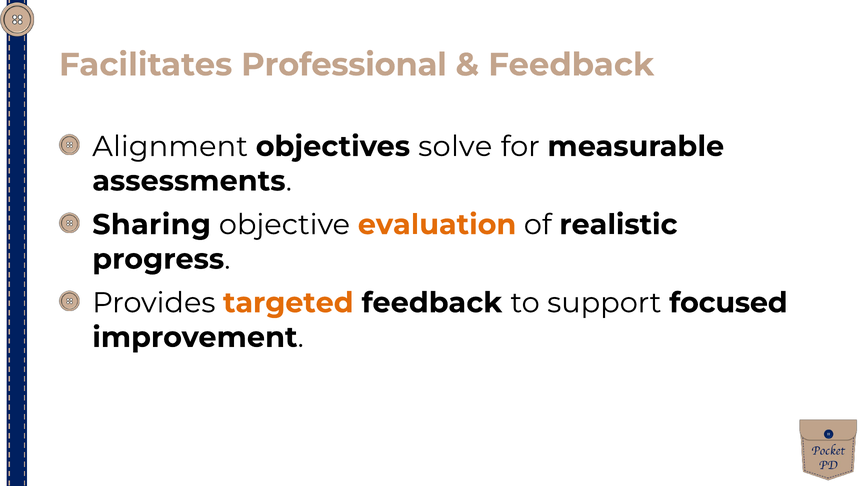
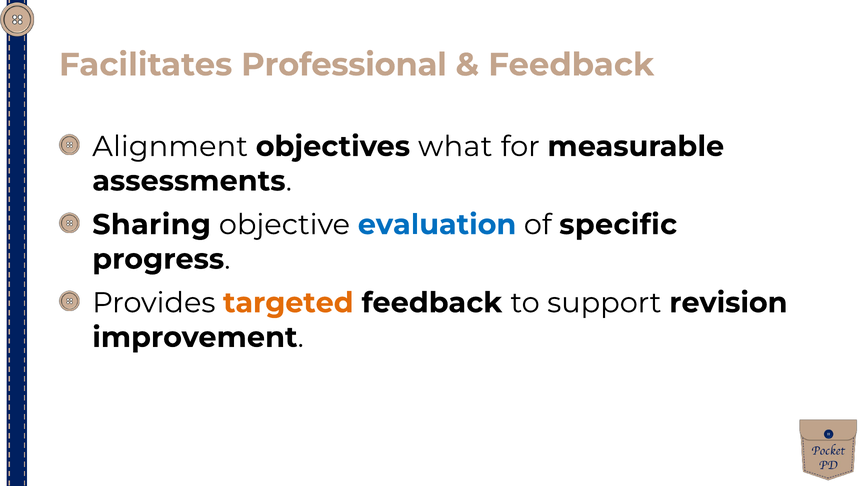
solve: solve -> what
evaluation colour: orange -> blue
realistic: realistic -> specific
focused: focused -> revision
